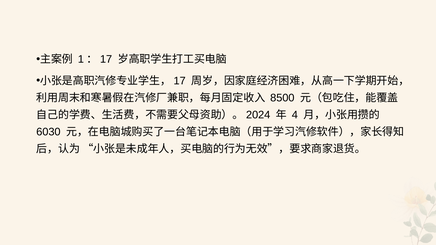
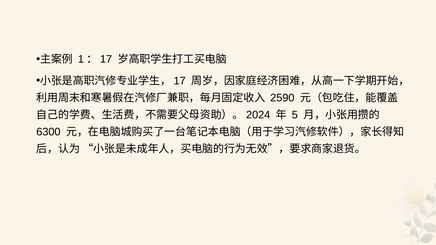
8500: 8500 -> 2590
4: 4 -> 5
6030: 6030 -> 6300
